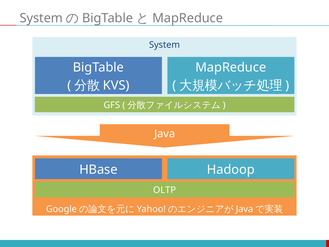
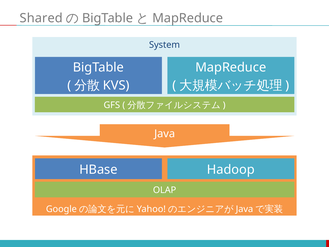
System at (41, 18): System -> Shared
OLTP: OLTP -> OLAP
